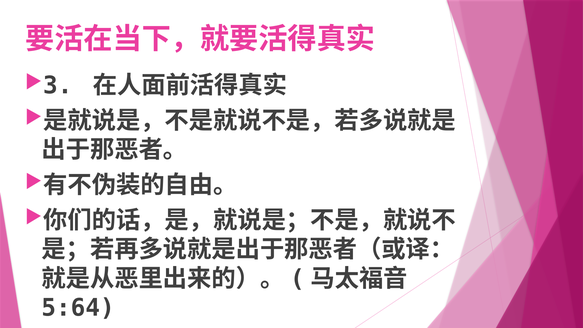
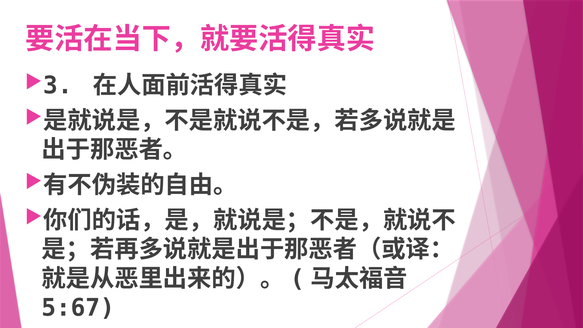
5:64: 5:64 -> 5:67
